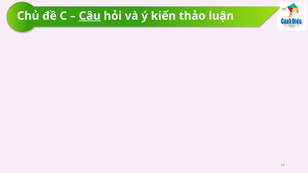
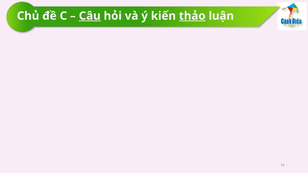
thảo underline: none -> present
